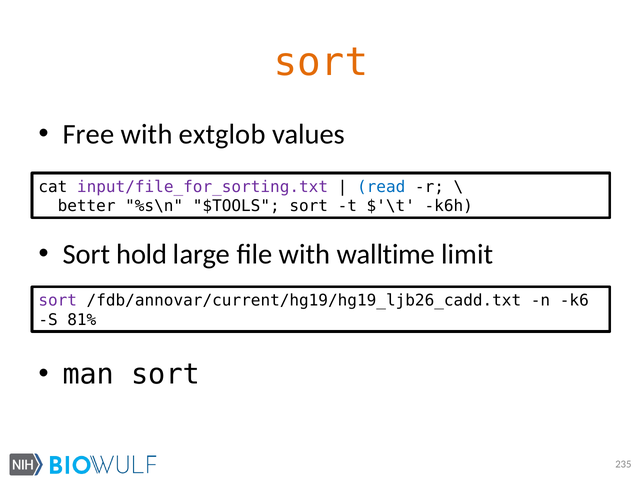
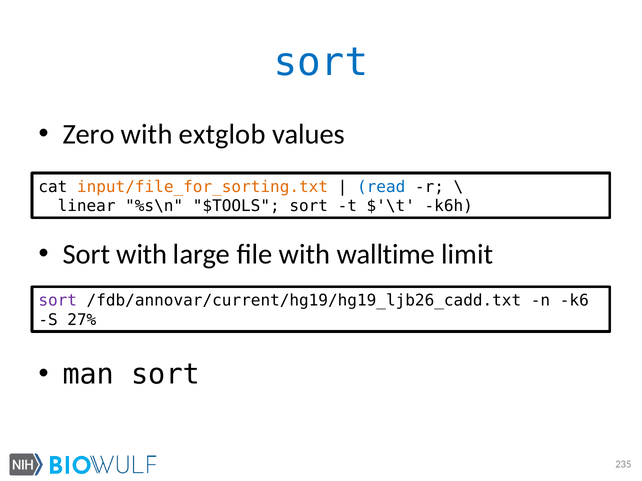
sort at (321, 62) colour: orange -> blue
Free: Free -> Zero
input/file_for_sorting.txt colour: purple -> orange
better: better -> linear
Sort hold: hold -> with
81%: 81% -> 27%
